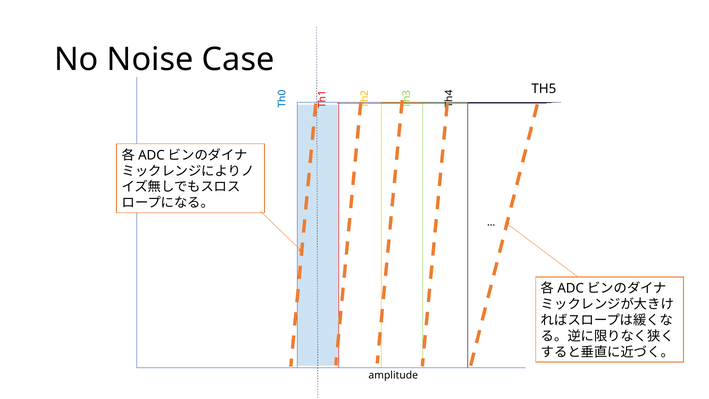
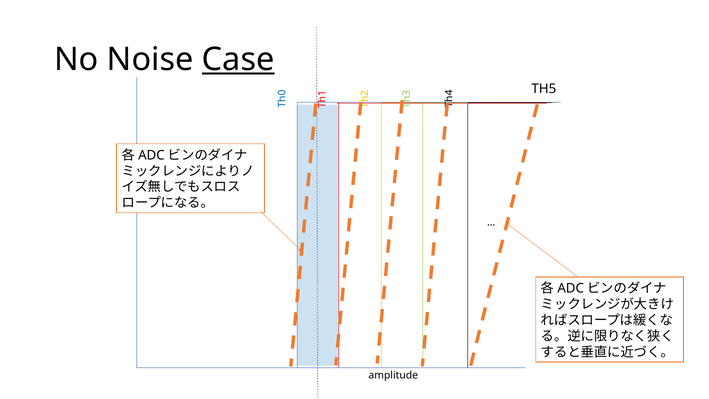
Case underline: none -> present
